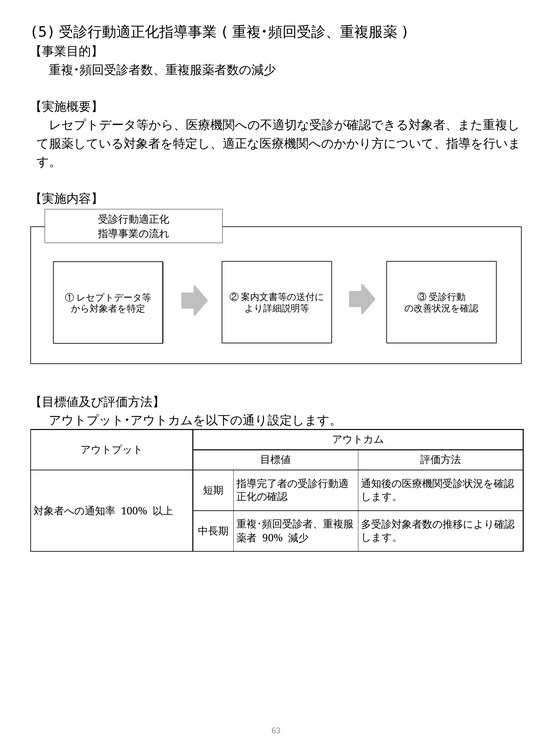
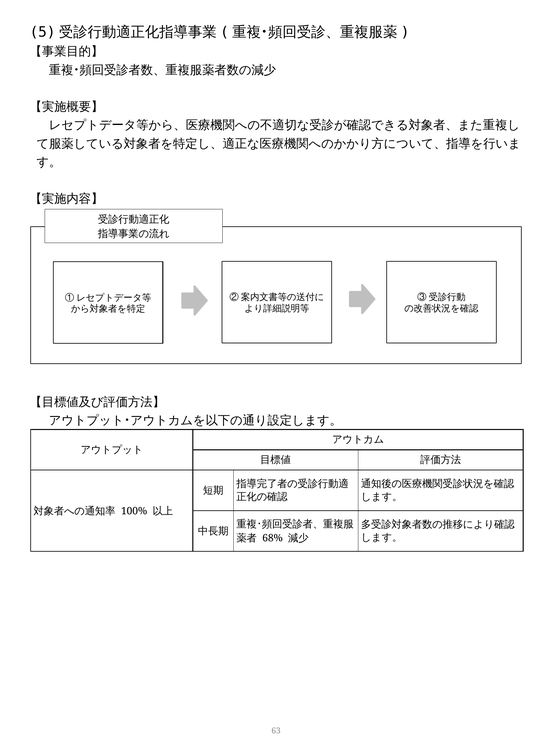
90%: 90% -> 68%
